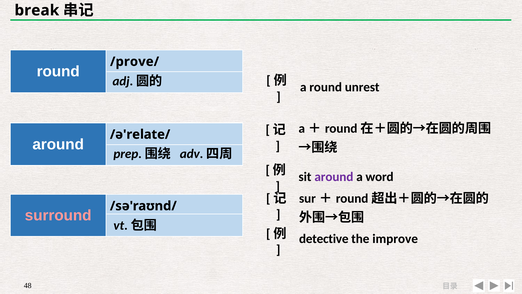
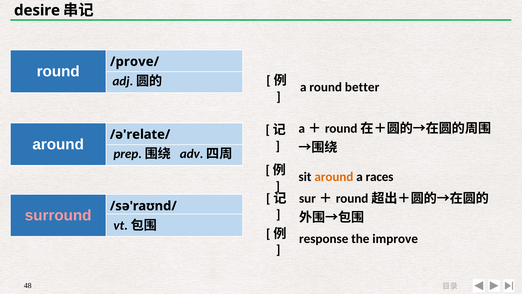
break: break -> desire
unrest: unrest -> better
around at (334, 177) colour: purple -> orange
word: word -> races
detective: detective -> response
